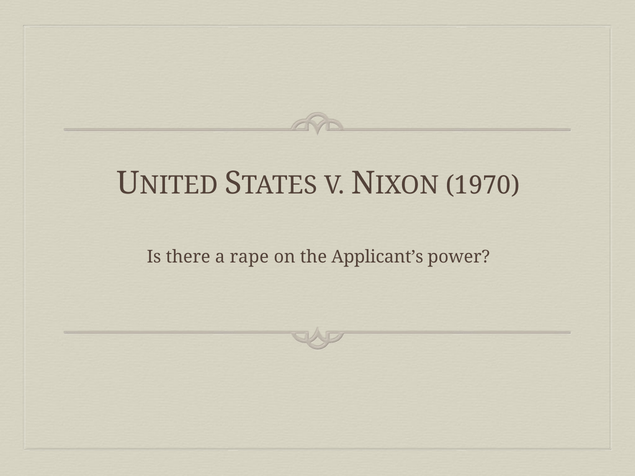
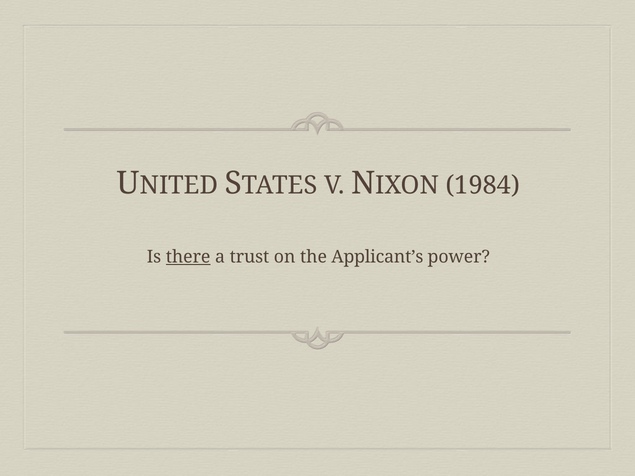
1970: 1970 -> 1984
there underline: none -> present
rape: rape -> trust
